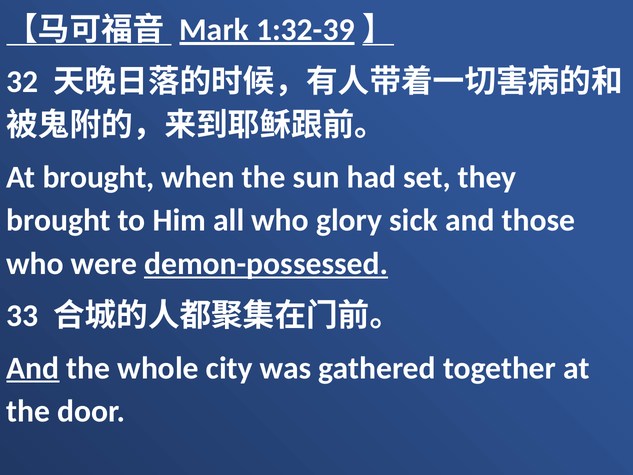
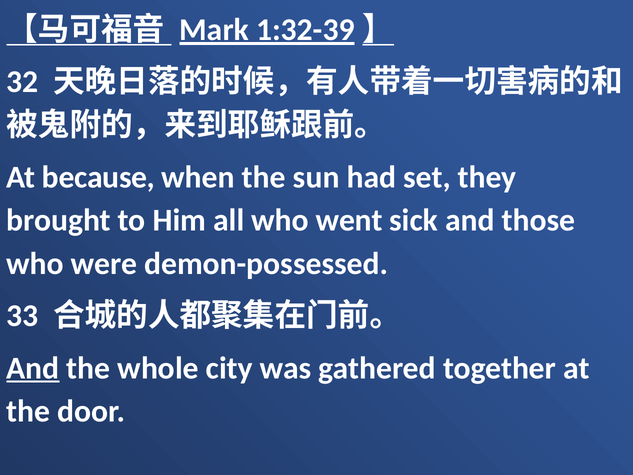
At brought: brought -> because
glory: glory -> went
demon-possessed underline: present -> none
